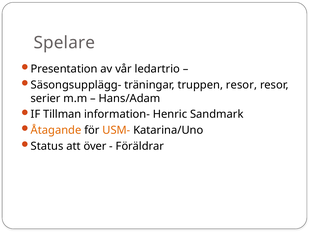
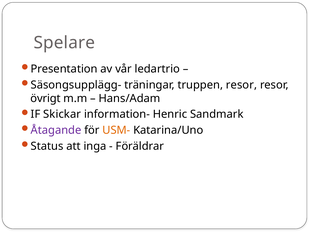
serier: serier -> övrigt
Tillman: Tillman -> Skickar
Åtagande colour: orange -> purple
över: över -> inga
